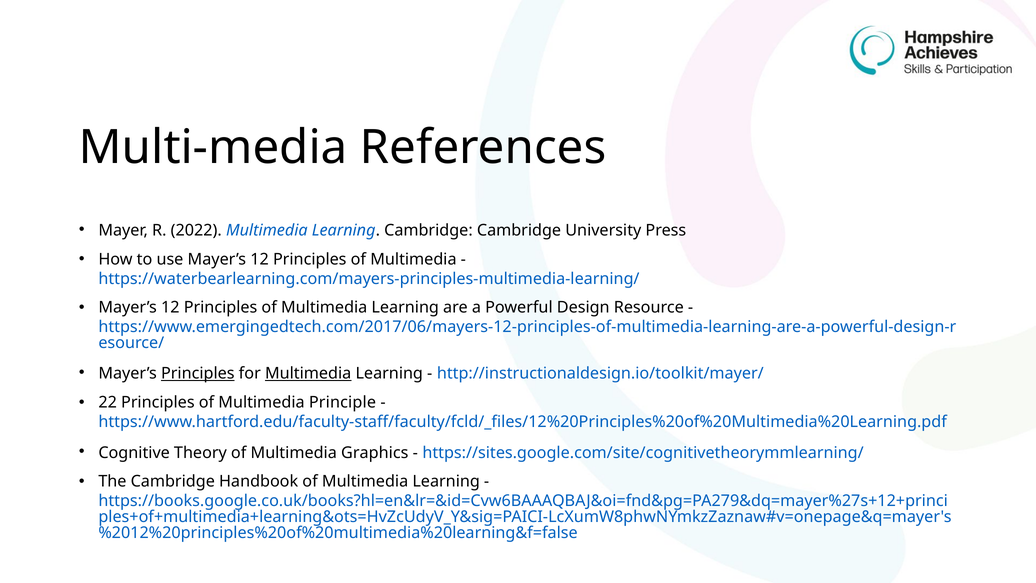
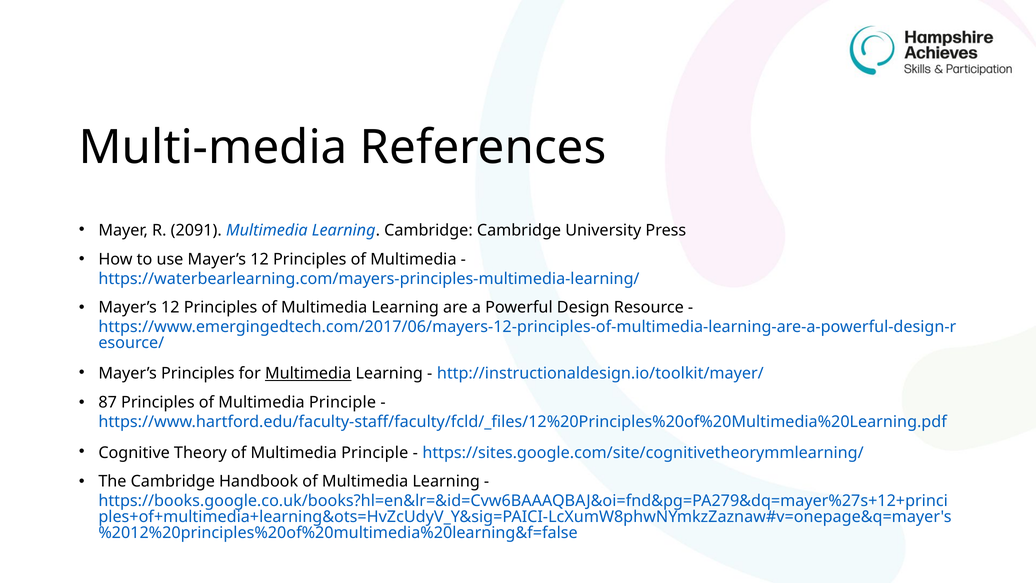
2022: 2022 -> 2091
Principles at (198, 373) underline: present -> none
22: 22 -> 87
Theory of Multimedia Graphics: Graphics -> Principle
